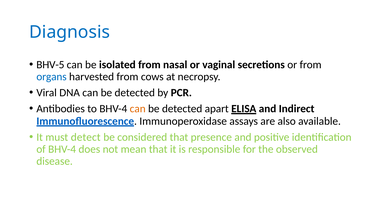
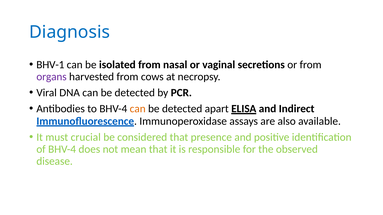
BHV-5: BHV-5 -> BHV-1
organs colour: blue -> purple
detect: detect -> crucial
